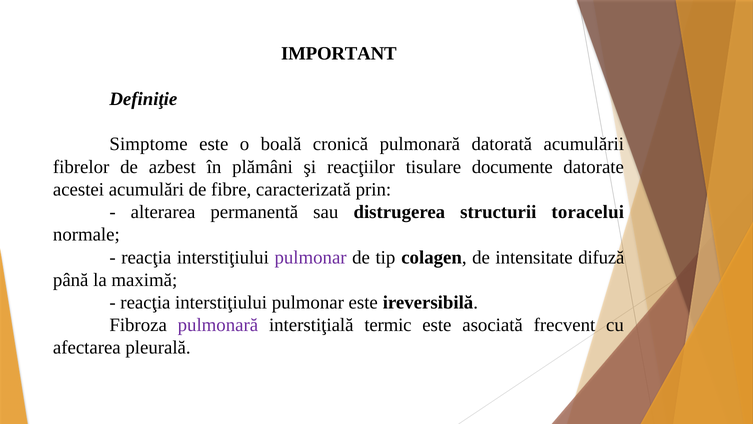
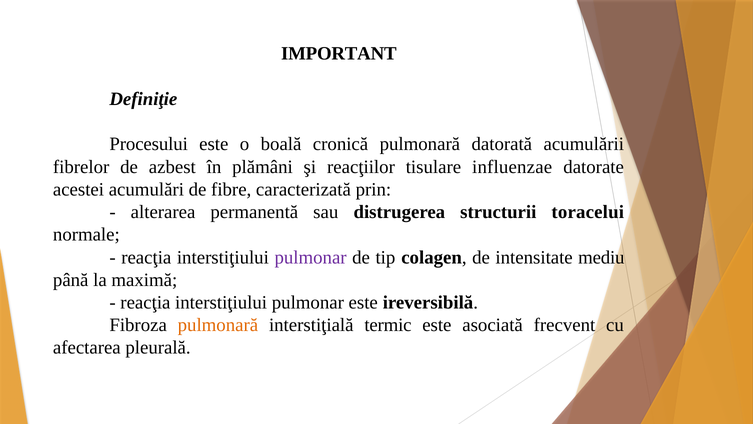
Simptome: Simptome -> Procesului
documente: documente -> influenzae
difuză: difuză -> mediu
pulmonară at (218, 325) colour: purple -> orange
